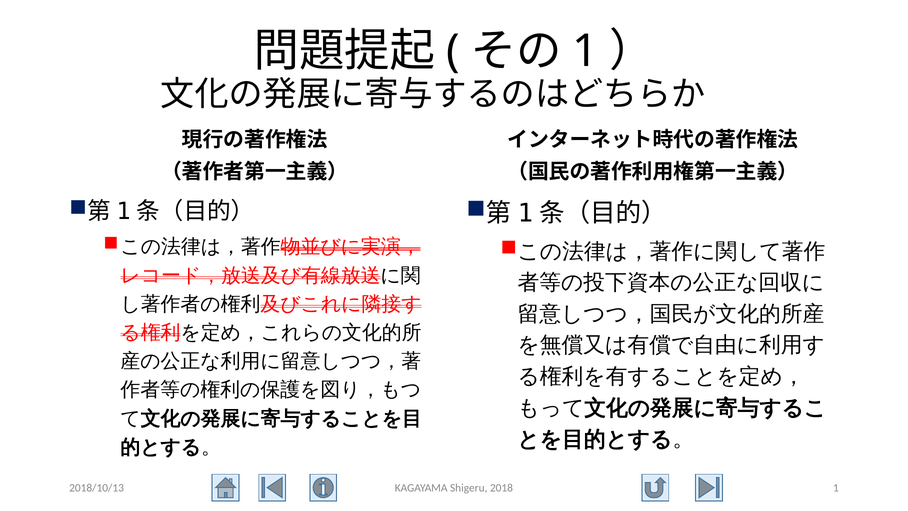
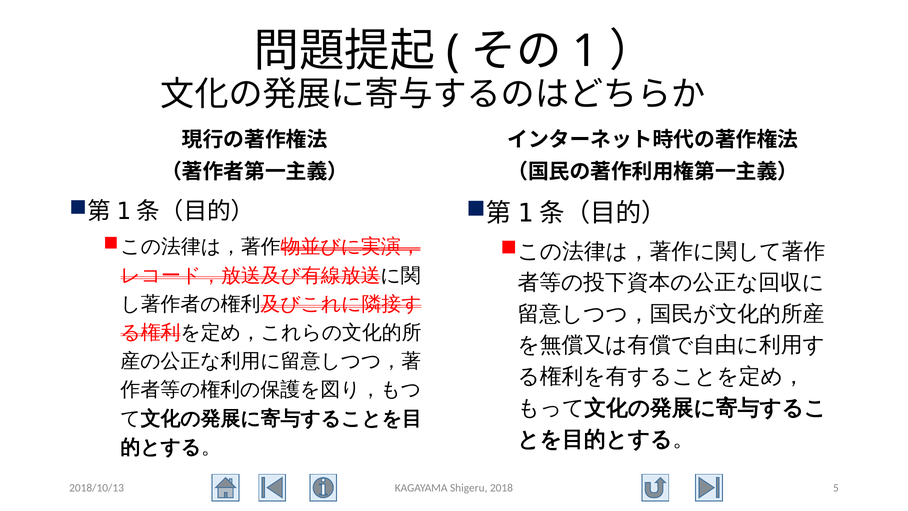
2018 1: 1 -> 5
